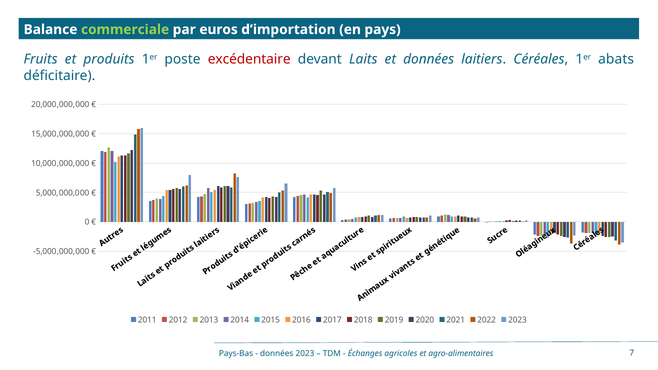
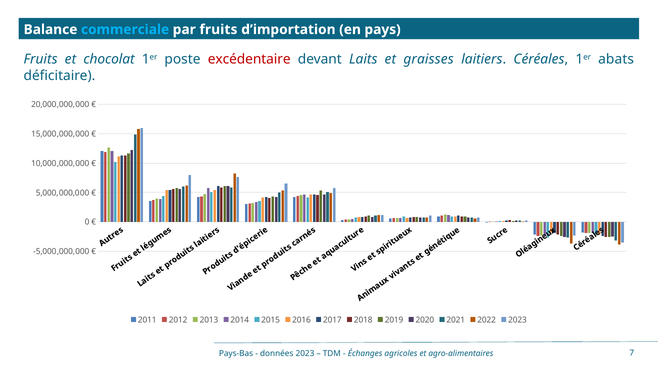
commerciale colour: light green -> light blue
par euros: euros -> fruits
produits: produits -> chocolat
et données: données -> graisses
